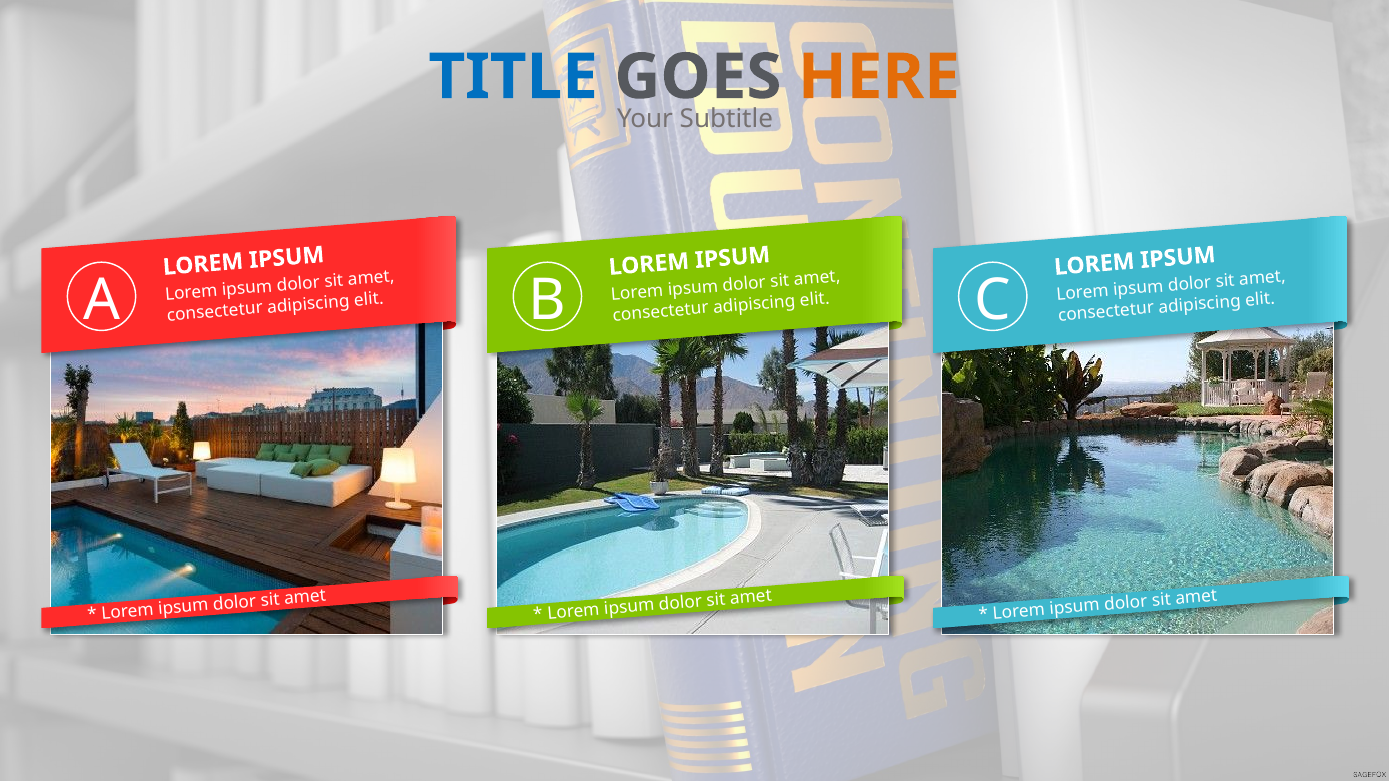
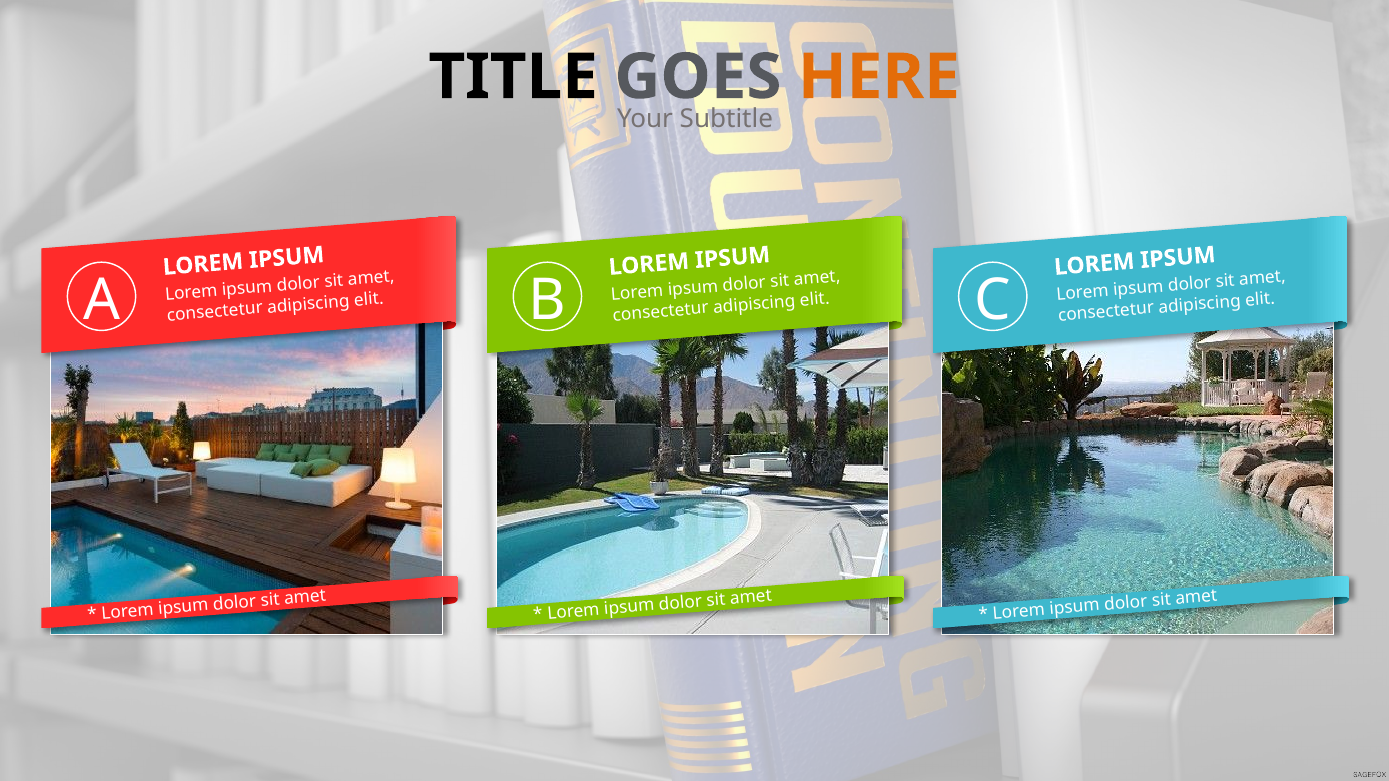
TITLE colour: blue -> black
